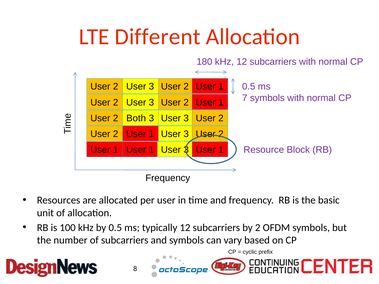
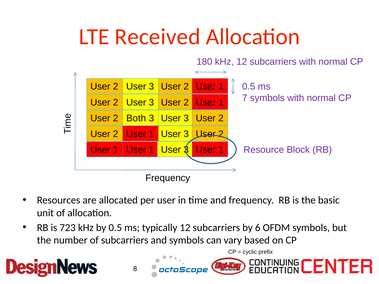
Different: Different -> Received
100: 100 -> 723
by 2: 2 -> 6
